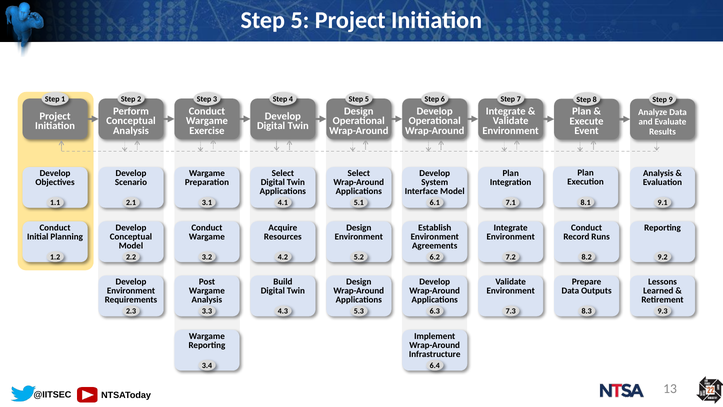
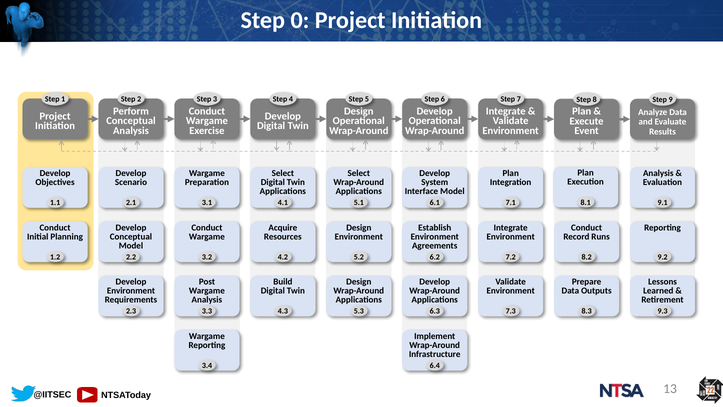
5 at (300, 20): 5 -> 0
